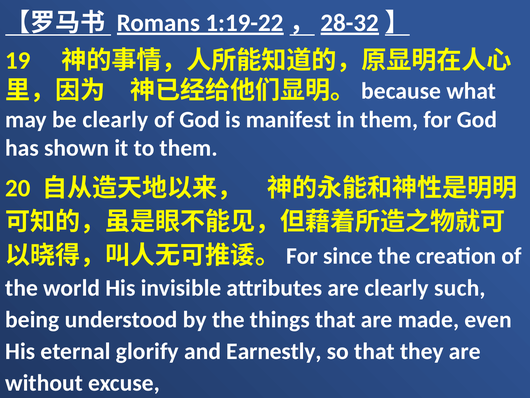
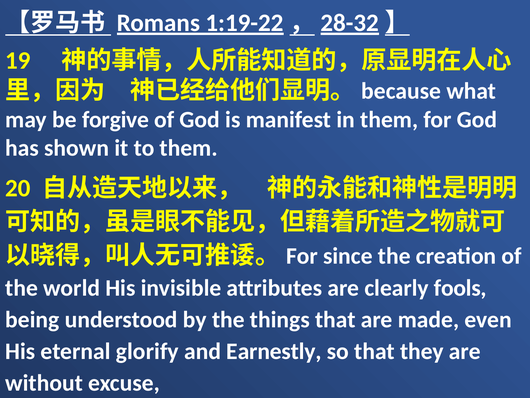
be clearly: clearly -> forgive
such: such -> fools
